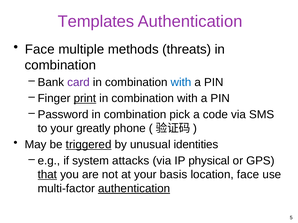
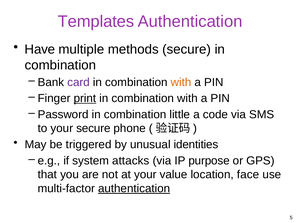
Face at (40, 49): Face -> Have
methods threats: threats -> secure
with at (181, 82) colour: blue -> orange
pick: pick -> little
your greatly: greatly -> secure
triggered underline: present -> none
physical: physical -> purpose
that underline: present -> none
basis: basis -> value
